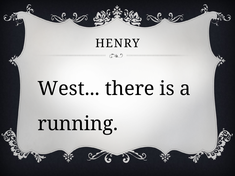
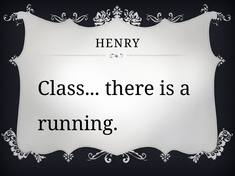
West: West -> Class
